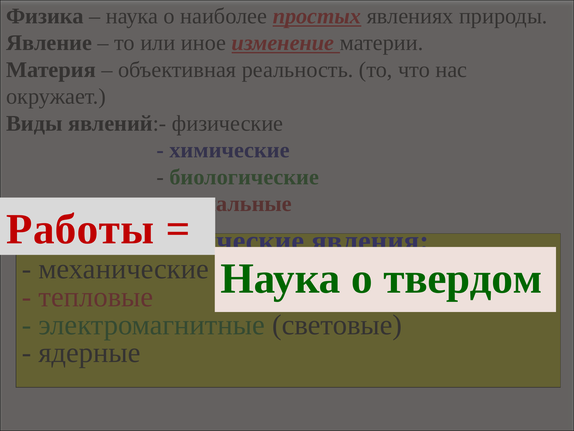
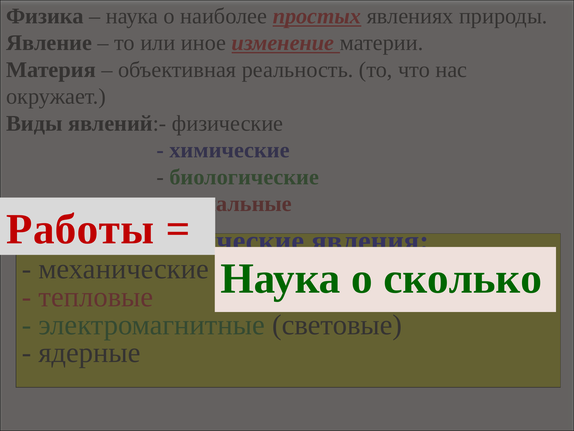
твердом: твердом -> сколько
